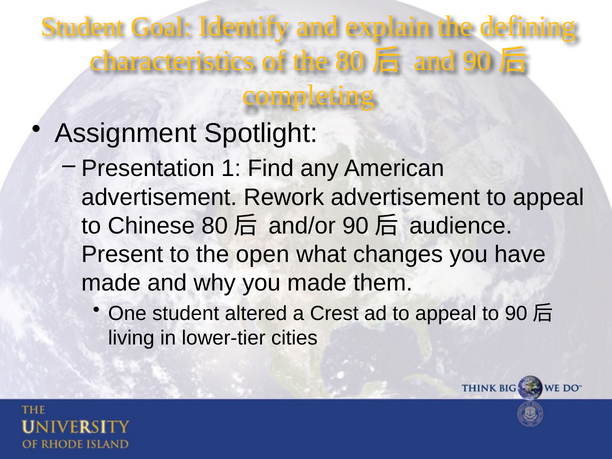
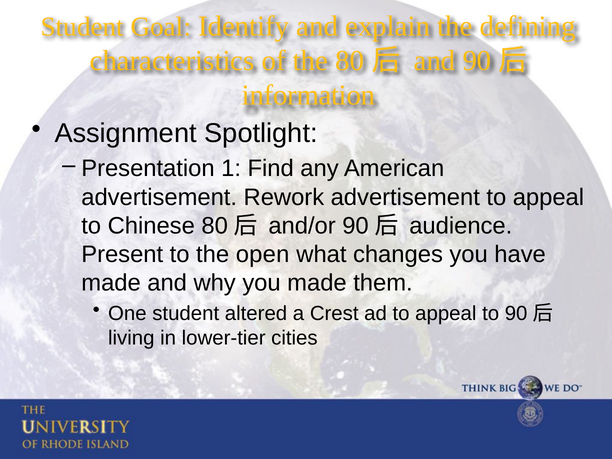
completing: completing -> information
